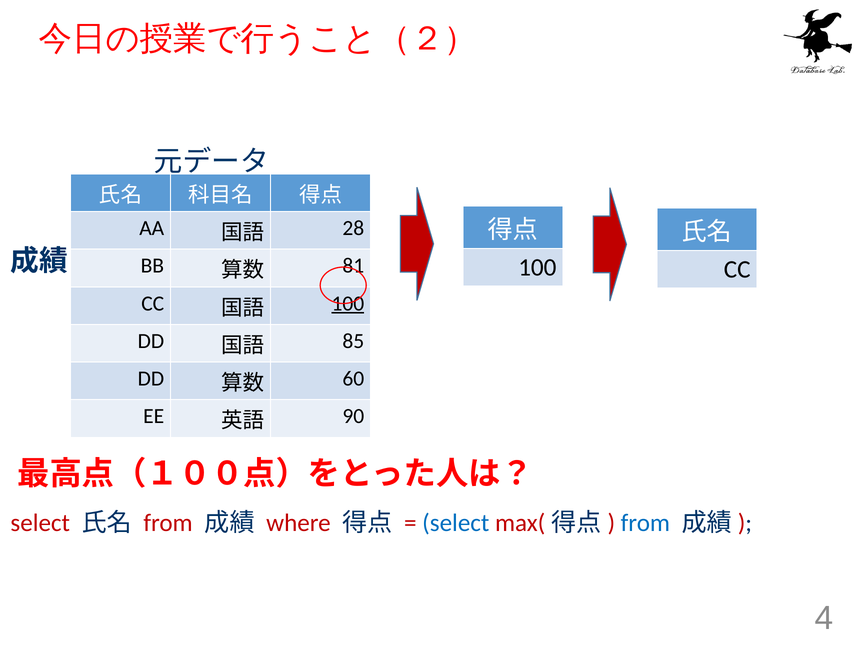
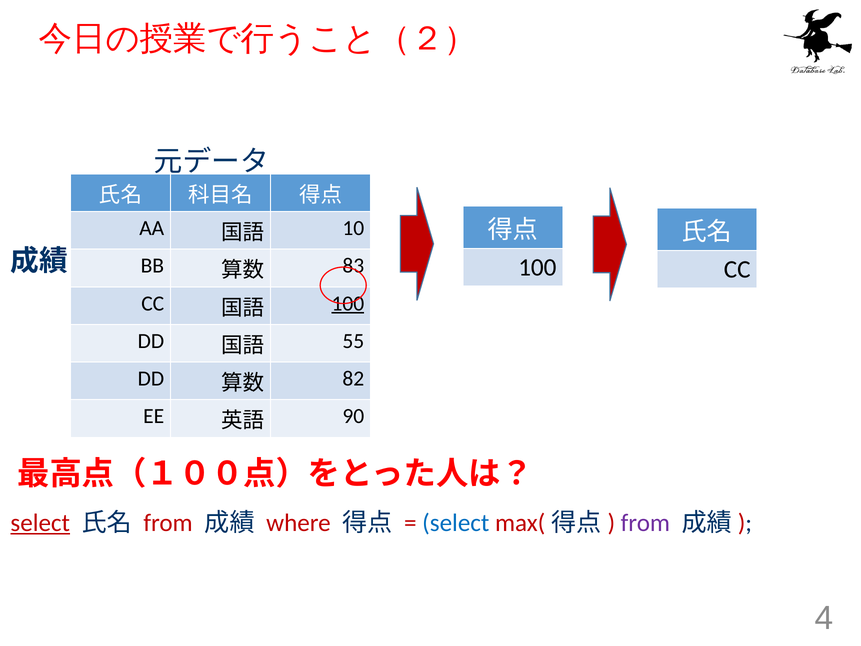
28: 28 -> 10
81: 81 -> 83
85: 85 -> 55
60: 60 -> 82
select at (40, 523) underline: none -> present
from at (645, 523) colour: blue -> purple
